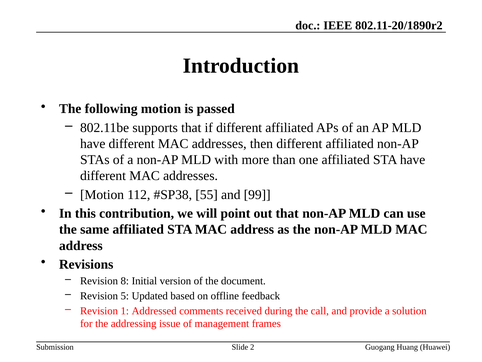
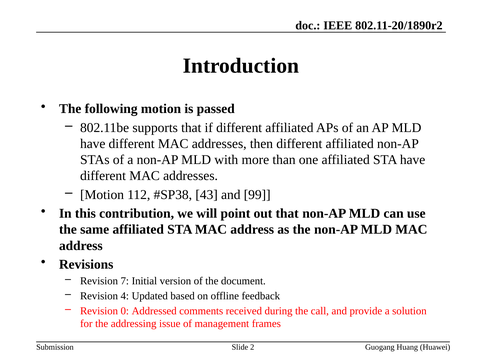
55: 55 -> 43
8: 8 -> 7
5: 5 -> 4
1: 1 -> 0
